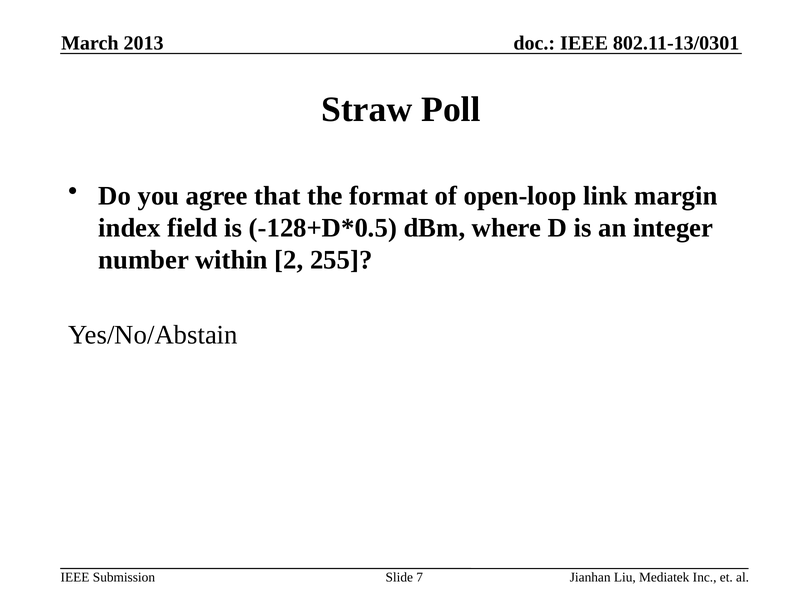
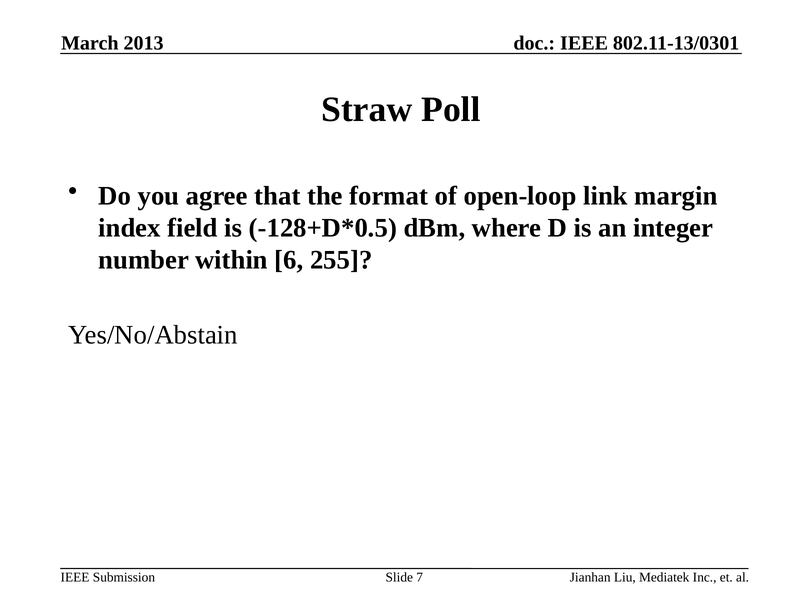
2: 2 -> 6
